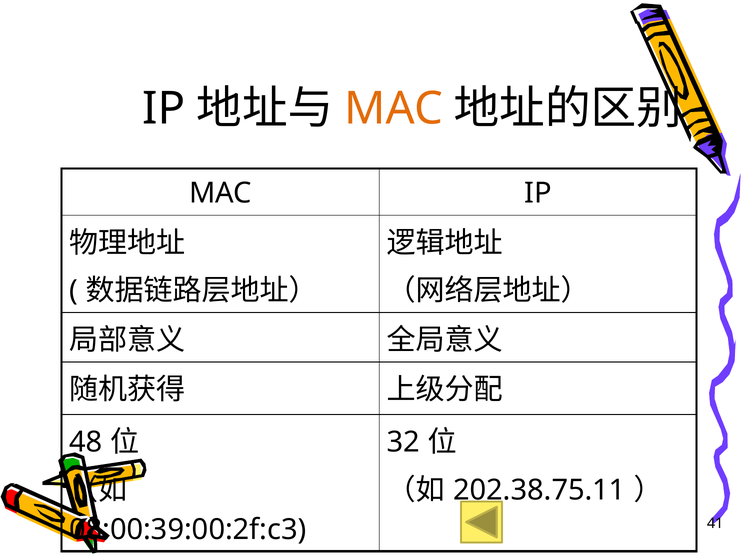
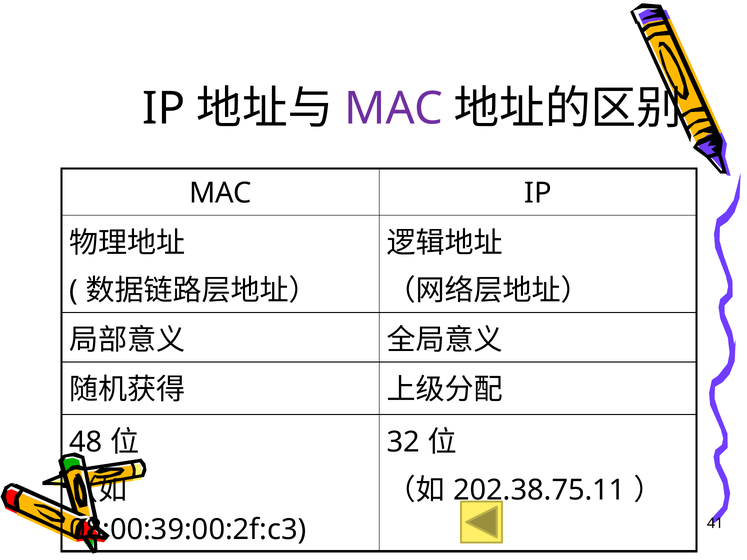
MAC at (394, 109) colour: orange -> purple
